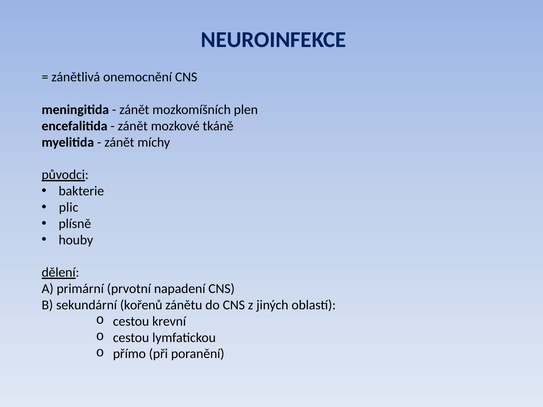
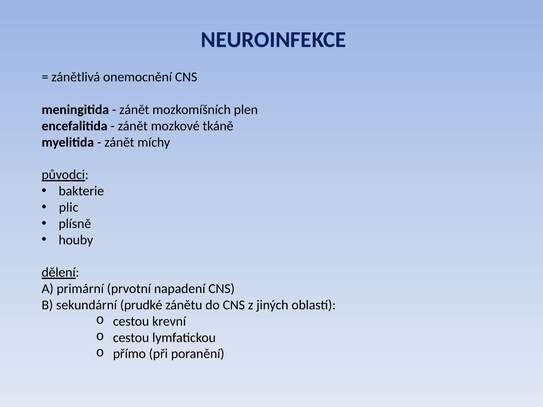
kořenů: kořenů -> prudké
